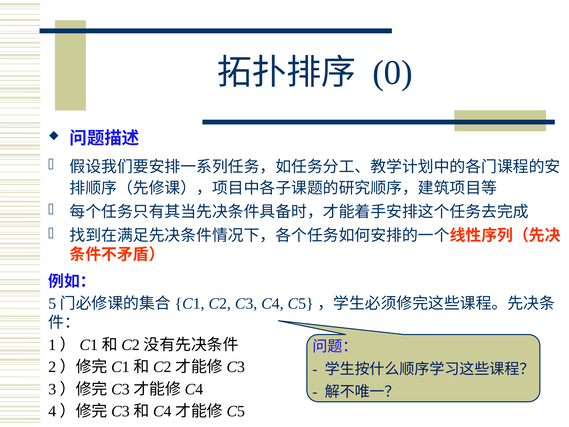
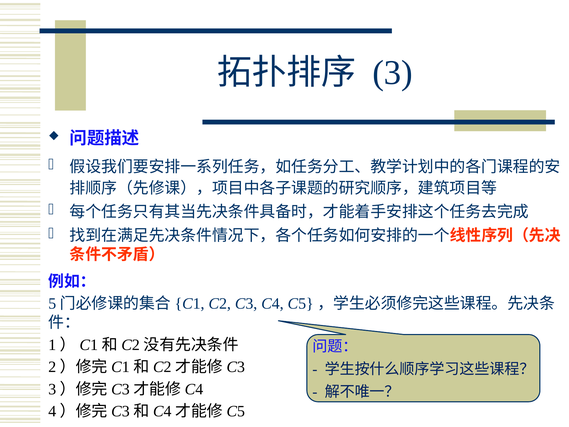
0: 0 -> 3
